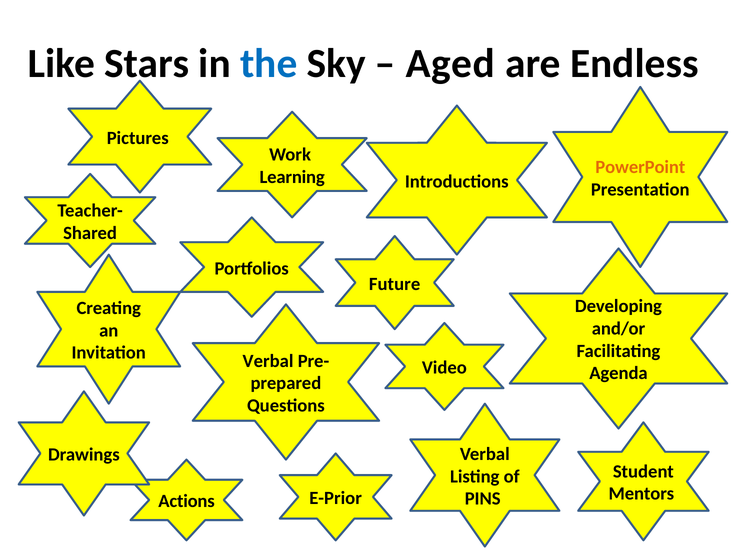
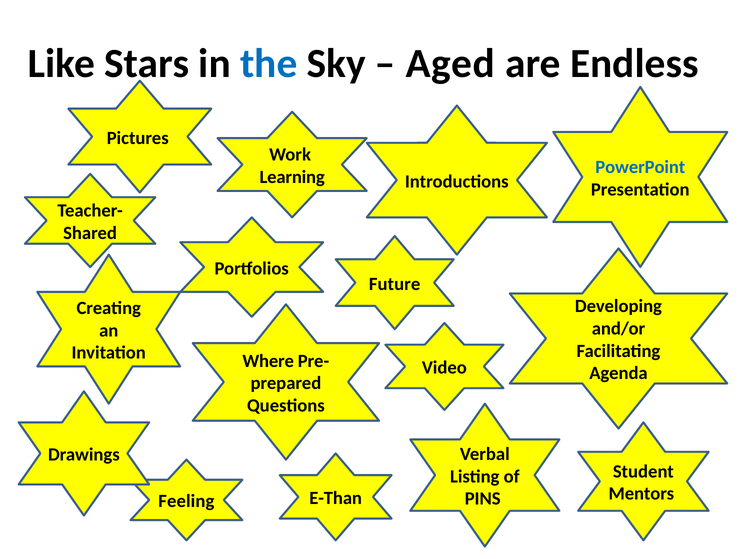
PowerPoint colour: orange -> blue
Verbal at (268, 361): Verbal -> Where
E-Prior: E-Prior -> E-Than
Actions: Actions -> Feeling
